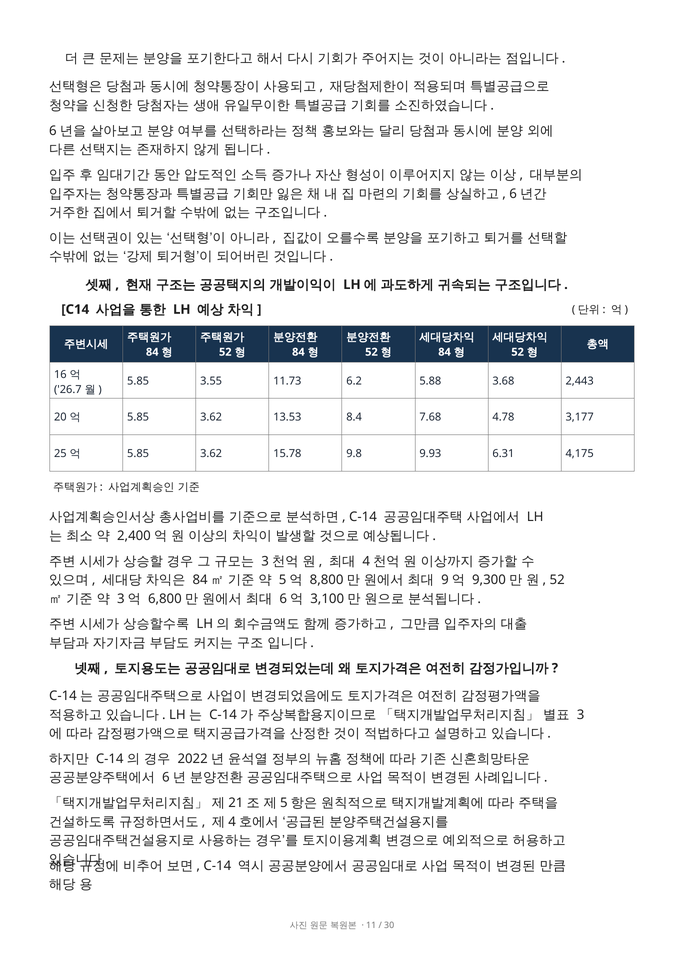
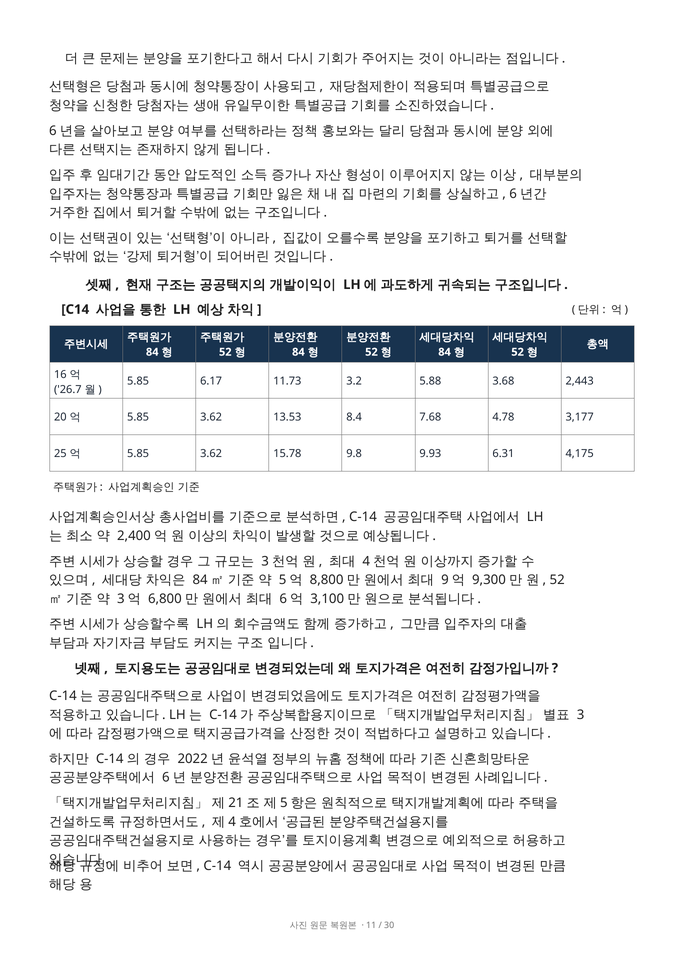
3.55: 3.55 -> 6.17
6.2: 6.2 -> 3.2
